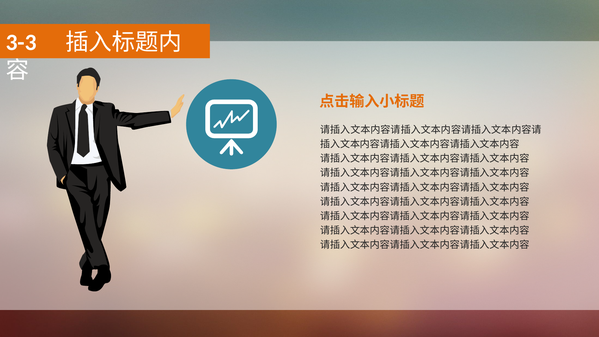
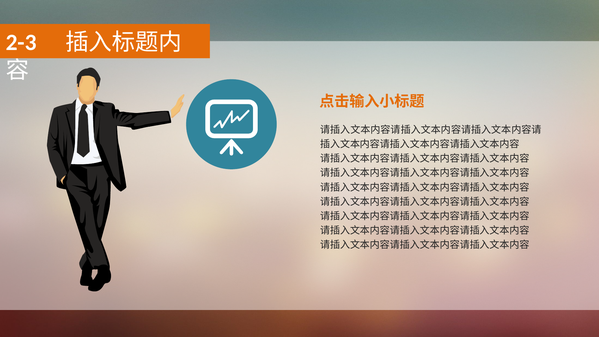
3-3: 3-3 -> 2-3
